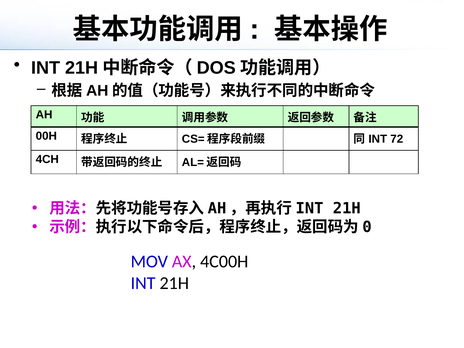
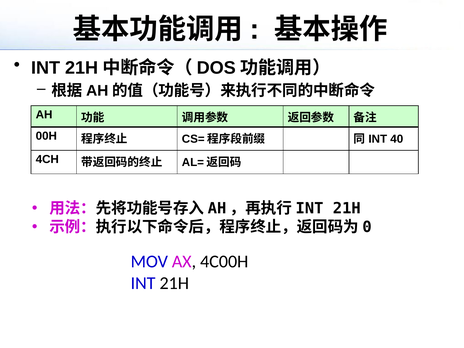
72: 72 -> 40
